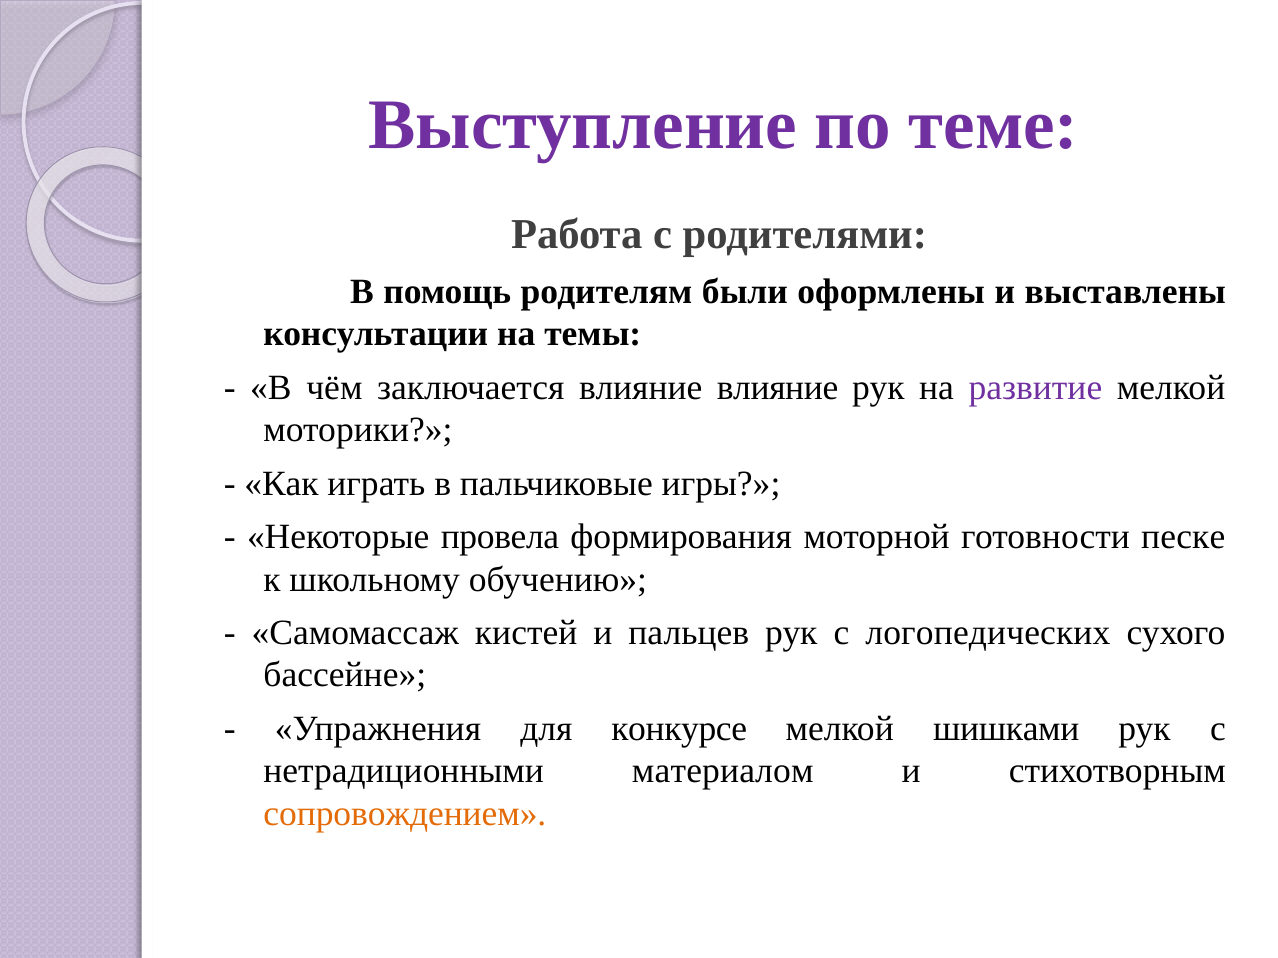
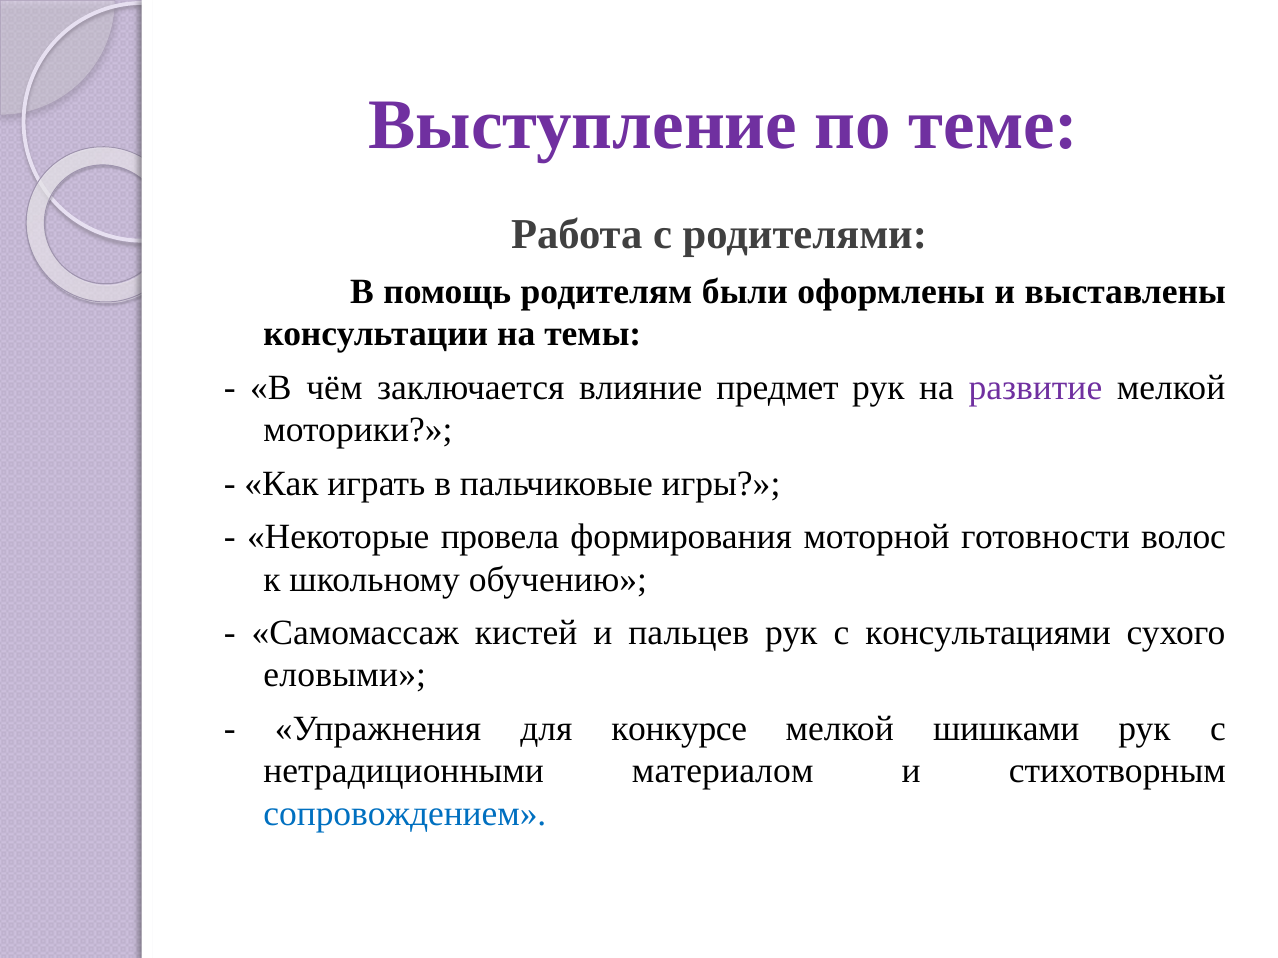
влияние влияние: влияние -> предмет
песке: песке -> волос
логопедических: логопедических -> консультациями
бассейне: бассейне -> еловыми
сопровождением colour: orange -> blue
